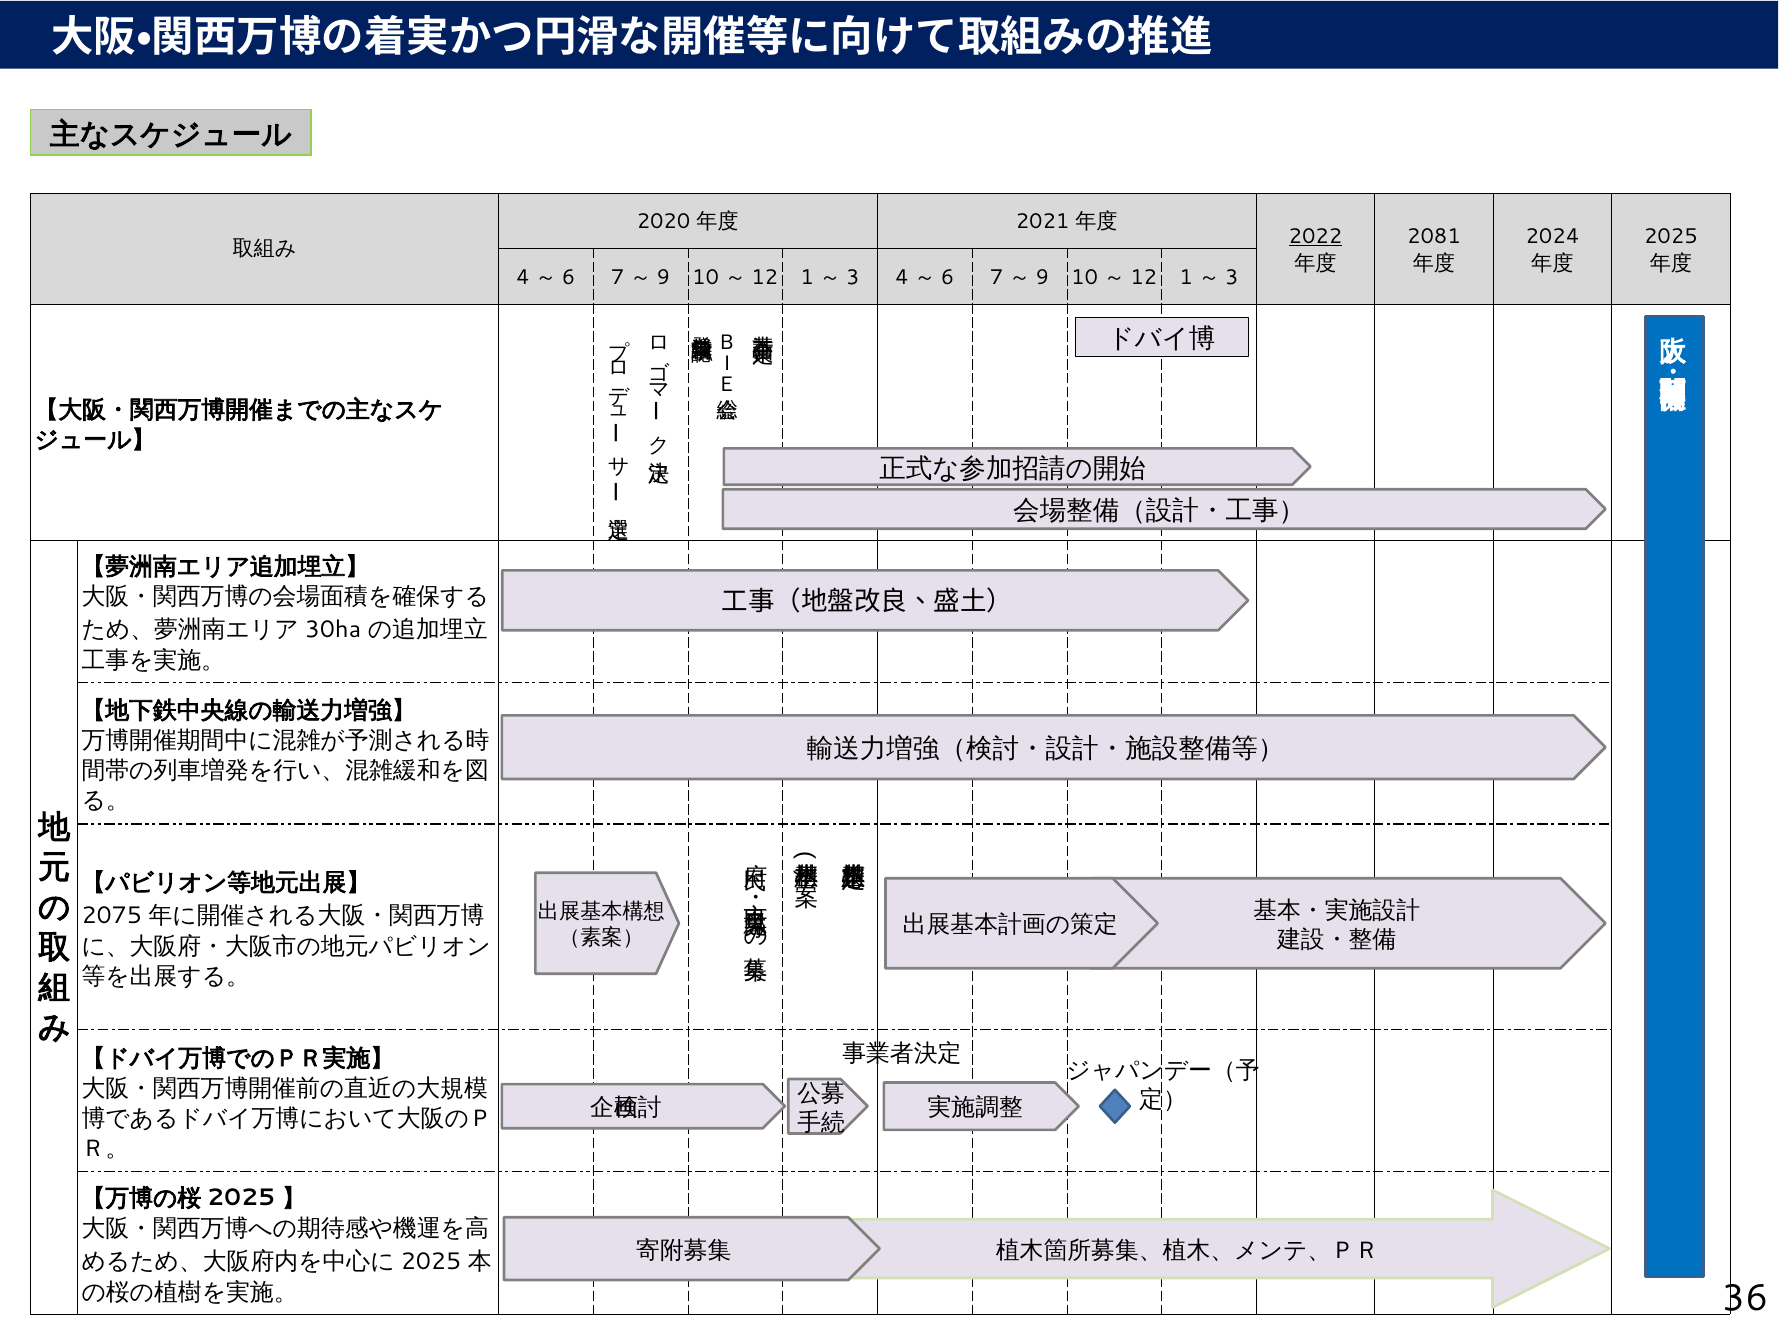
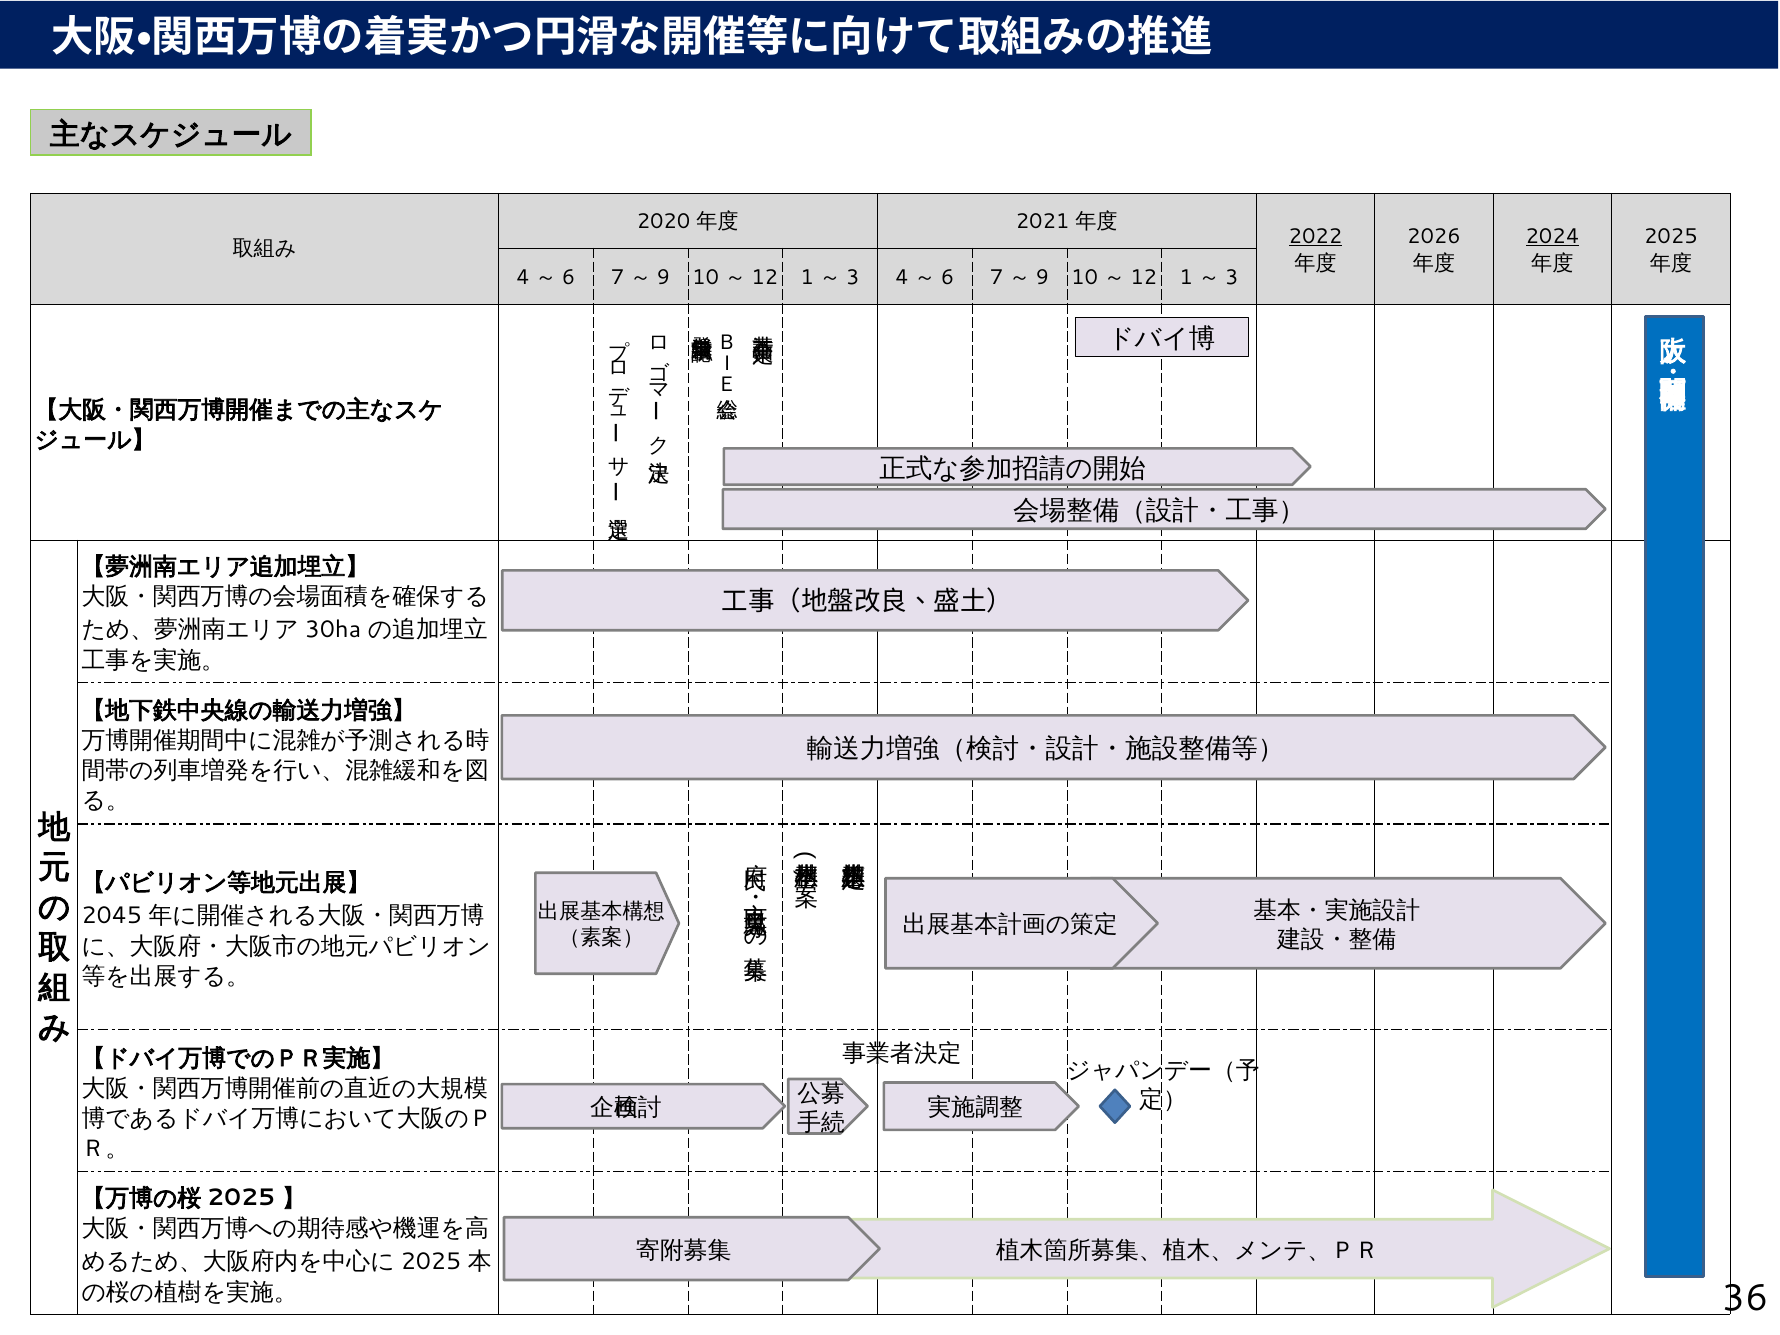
2081: 2081 -> 2026
2024 underline: none -> present
2075: 2075 -> 2045
